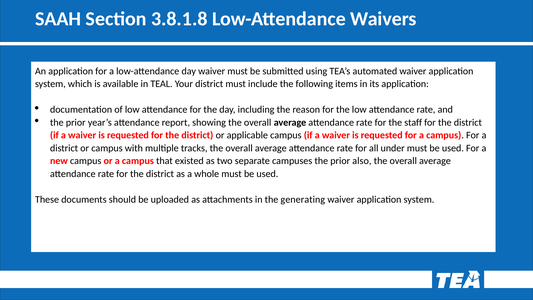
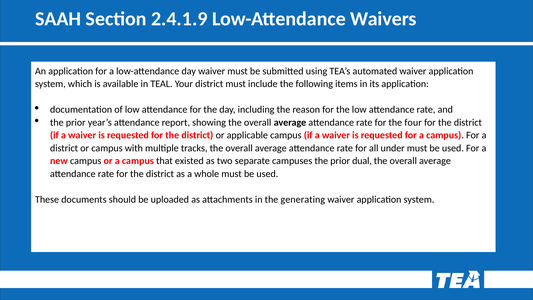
3.8.1.8: 3.8.1.8 -> 2.4.1.9
staff: staff -> four
also: also -> dual
